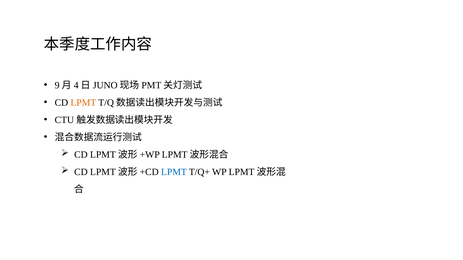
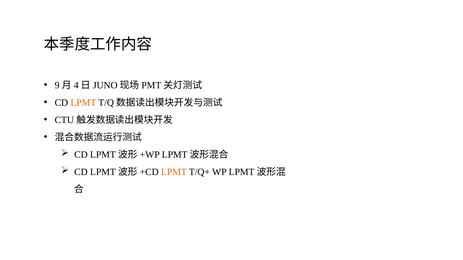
LPMT at (174, 172) colour: blue -> orange
